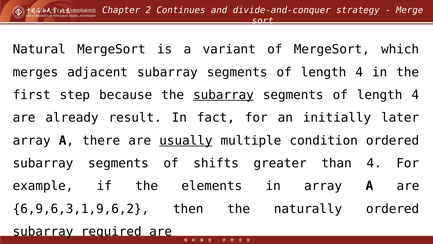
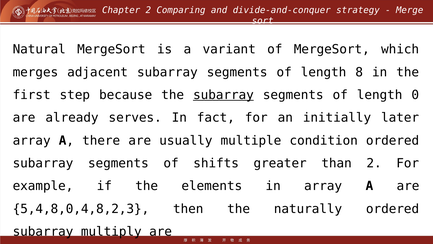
Continues: Continues -> Comparing
4 at (359, 72): 4 -> 8
4 at (415, 95): 4 -> 0
result: result -> serves
usually underline: present -> none
than 4: 4 -> 2
6,9,6,3,1,9,6,2: 6,9,6,3,1,9,6,2 -> 5,4,8,0,4,8,2,3
required: required -> multiply
